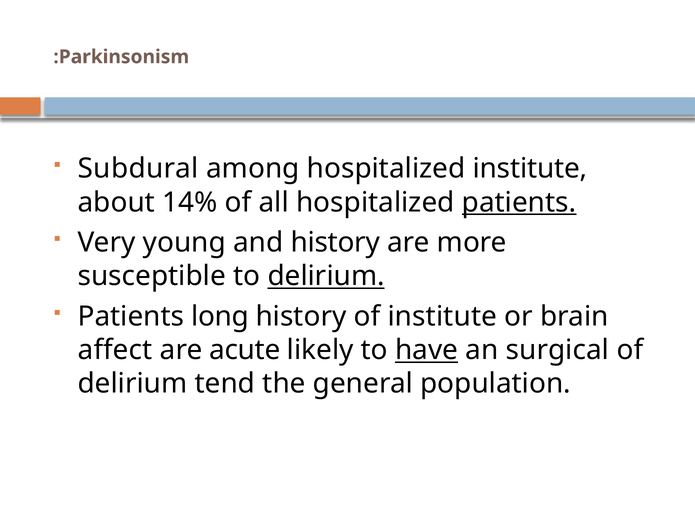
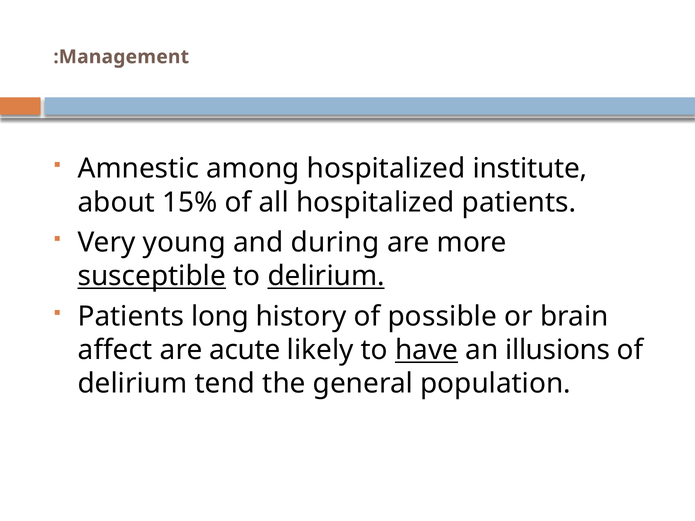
Parkinsonism: Parkinsonism -> Management
Subdural: Subdural -> Amnestic
14%: 14% -> 15%
patients at (519, 202) underline: present -> none
and history: history -> during
susceptible underline: none -> present
of institute: institute -> possible
surgical: surgical -> illusions
